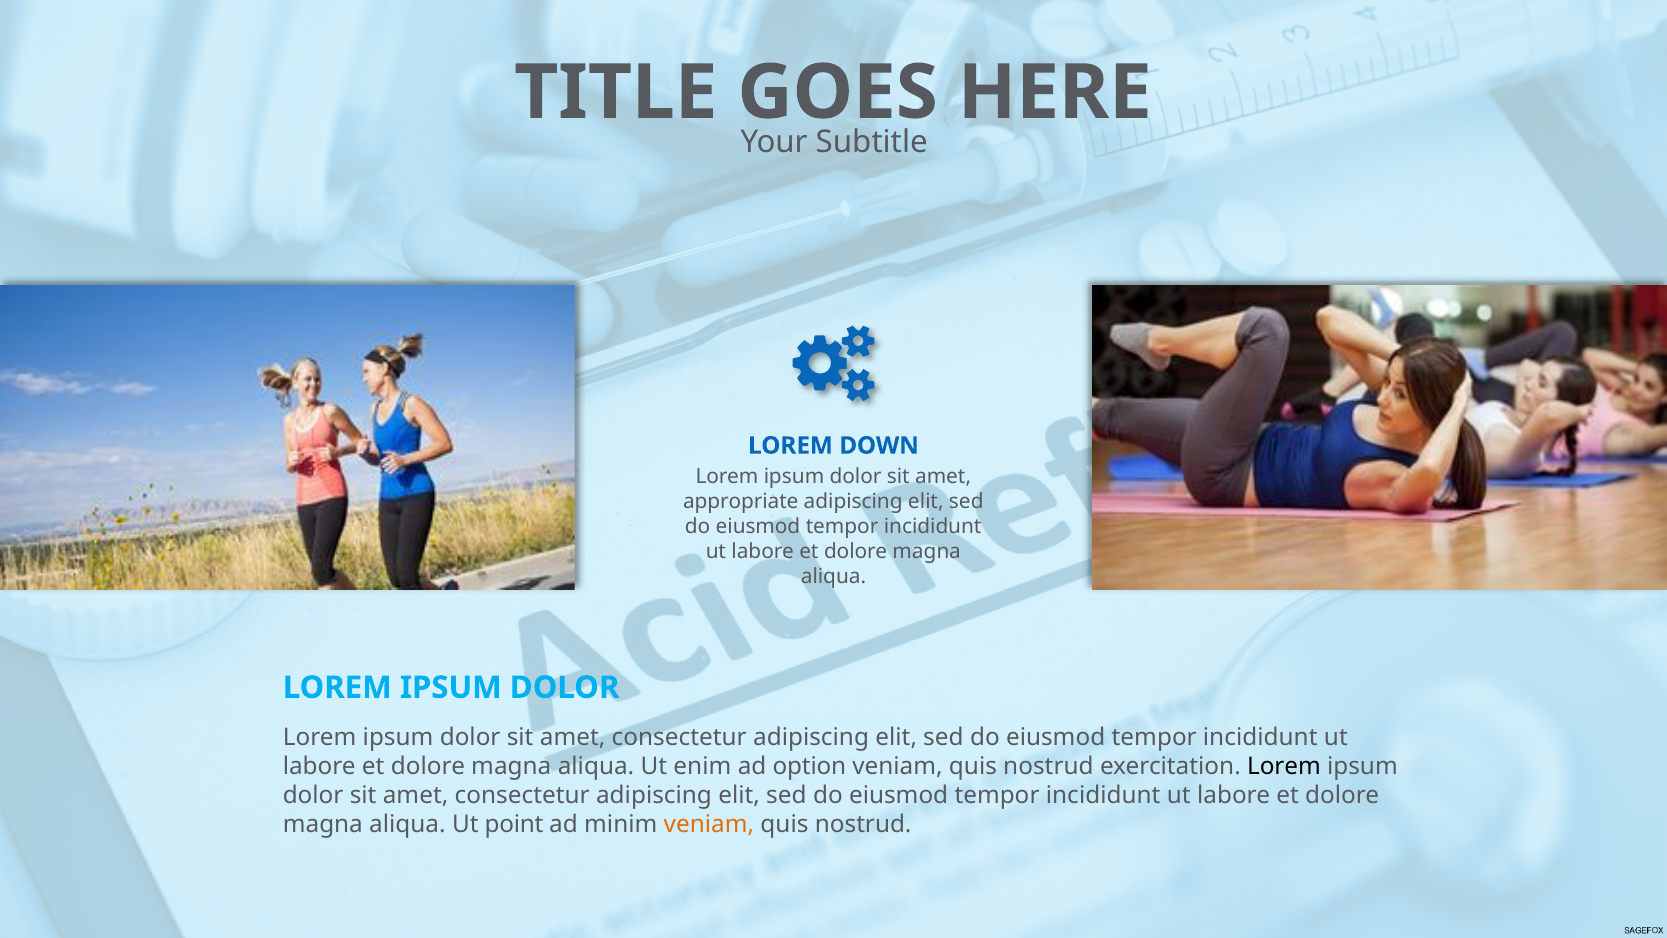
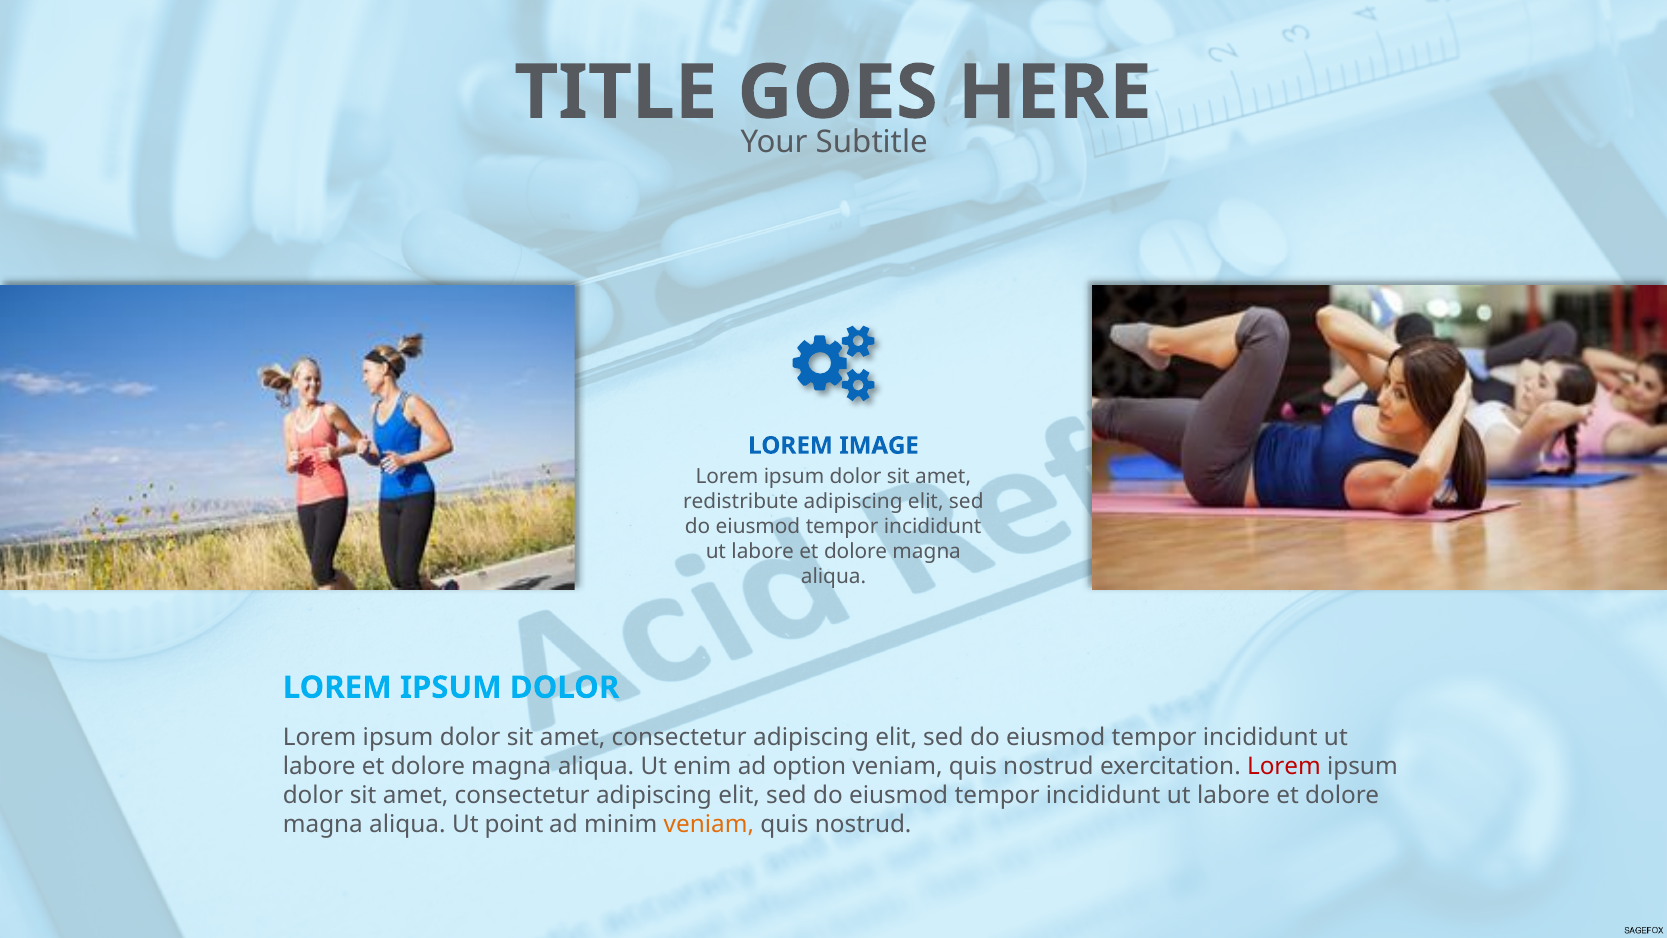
DOWN: DOWN -> IMAGE
appropriate: appropriate -> redistribute
Lorem at (1284, 766) colour: black -> red
